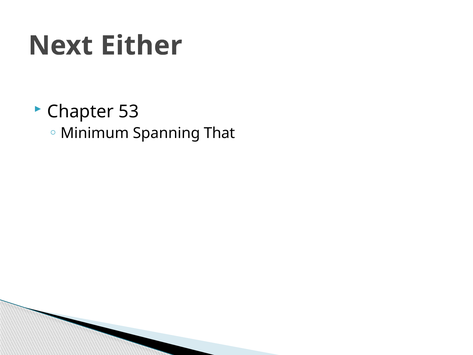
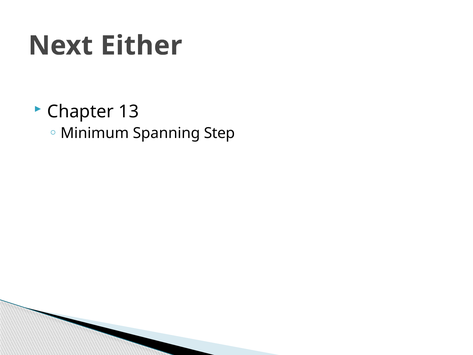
53: 53 -> 13
That: That -> Step
